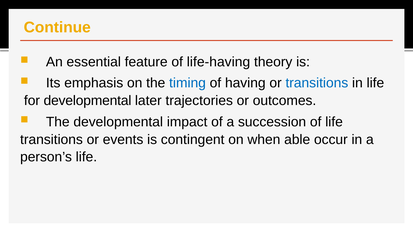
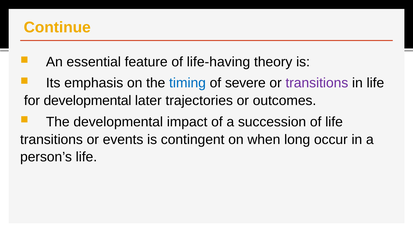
having: having -> severe
transitions at (317, 83) colour: blue -> purple
able: able -> long
